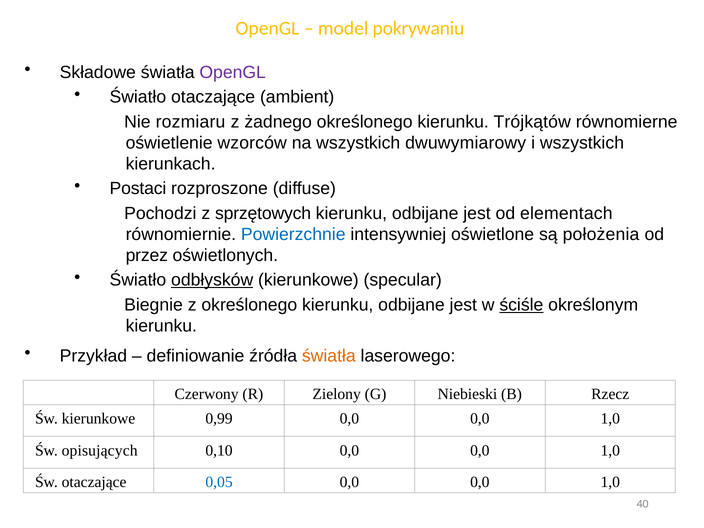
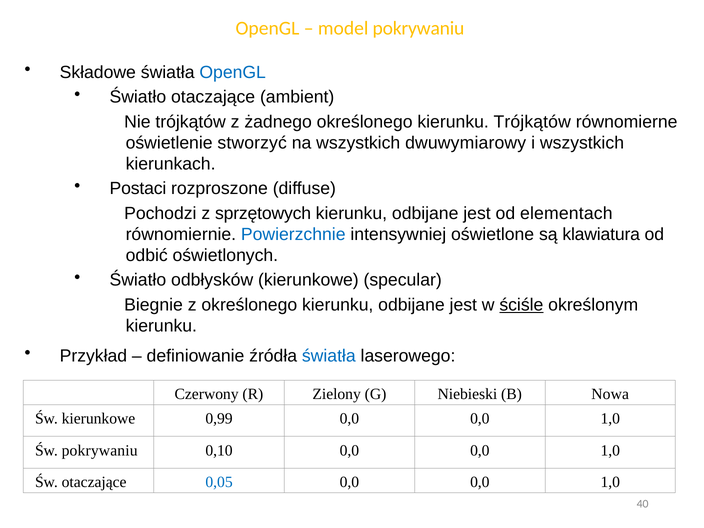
OpenGL at (233, 72) colour: purple -> blue
Nie rozmiaru: rozmiaru -> trójkątów
wzorców: wzorców -> stworzyć
położenia: położenia -> klawiatura
przez: przez -> odbić
odbłysków underline: present -> none
światła at (329, 356) colour: orange -> blue
Rzecz: Rzecz -> Nowa
Św opisujących: opisujących -> pokrywaniu
